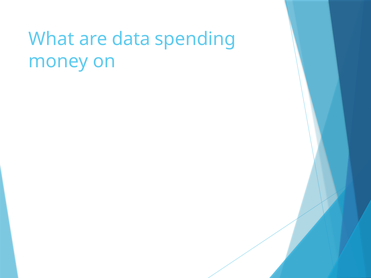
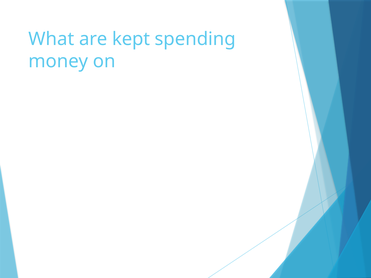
data: data -> kept
